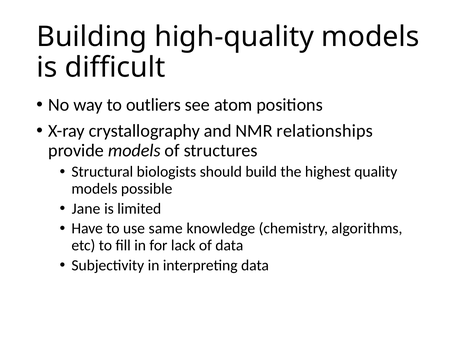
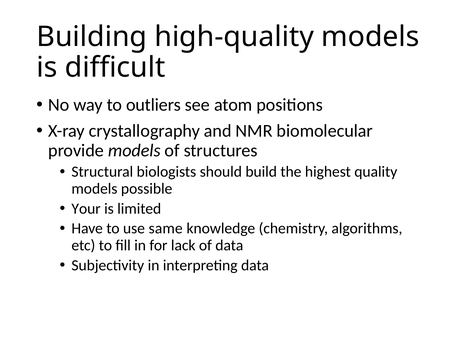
relationships: relationships -> biomolecular
Jane: Jane -> Your
